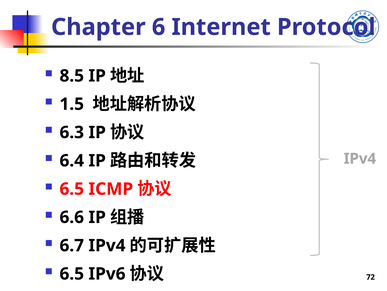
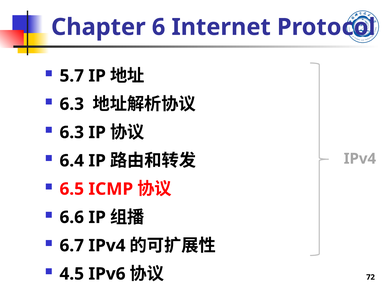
8.5: 8.5 -> 5.7
1.5 at (72, 104): 1.5 -> 6.3
6.5 at (72, 273): 6.5 -> 4.5
